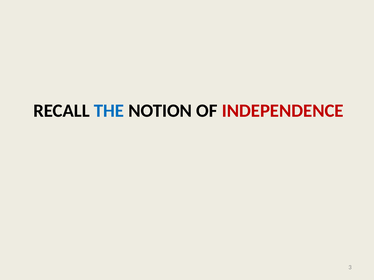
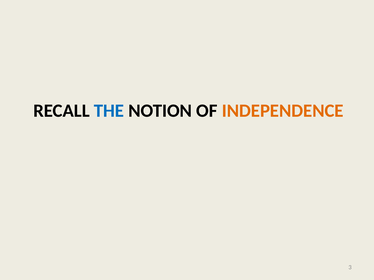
INDEPENDENCE colour: red -> orange
